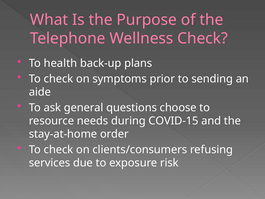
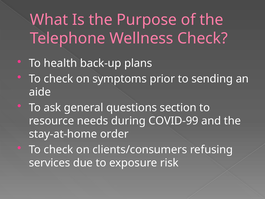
choose: choose -> section
COVID-15: COVID-15 -> COVID-99
